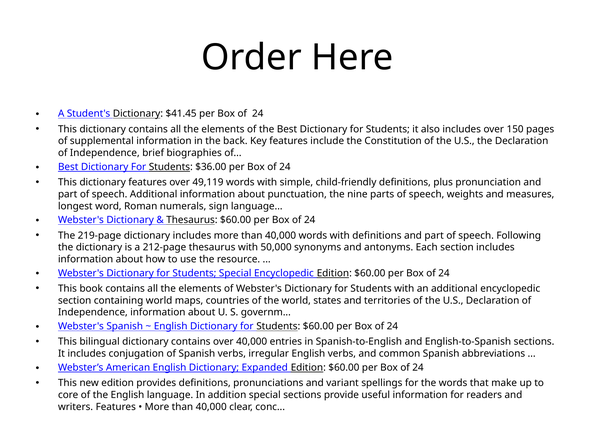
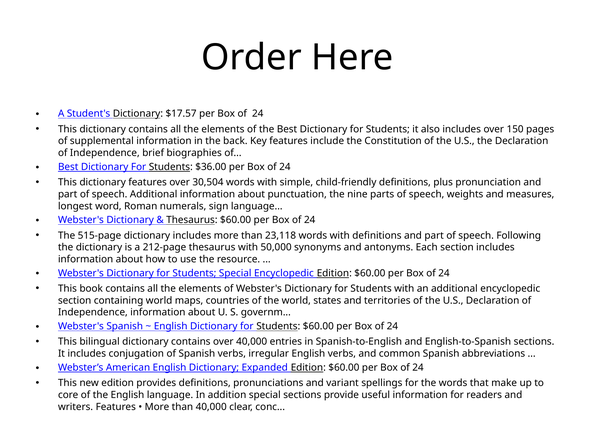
$41.45: $41.45 -> $17.57
49,119: 49,119 -> 30,504
219-page: 219-page -> 515-page
includes more than 40,000: 40,000 -> 23,118
